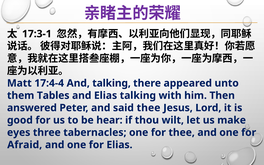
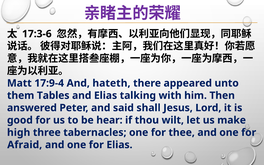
17:3-1: 17:3-1 -> 17:3-6
17:4-4: 17:4-4 -> 17:9-4
And talking: talking -> hateth
said thee: thee -> shall
eyes: eyes -> high
